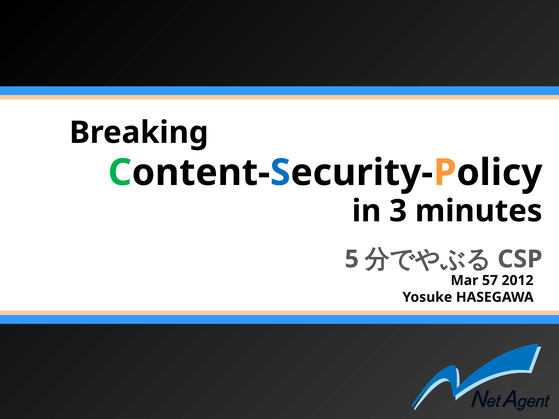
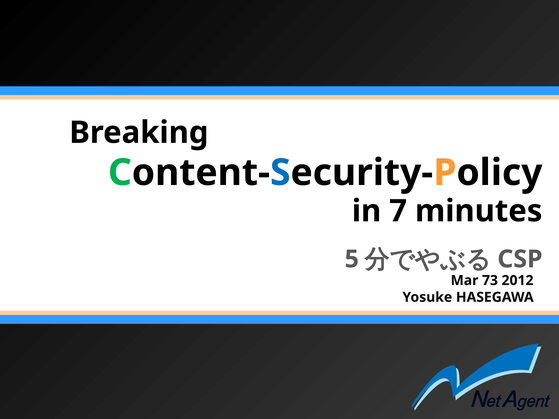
3: 3 -> 7
57: 57 -> 73
